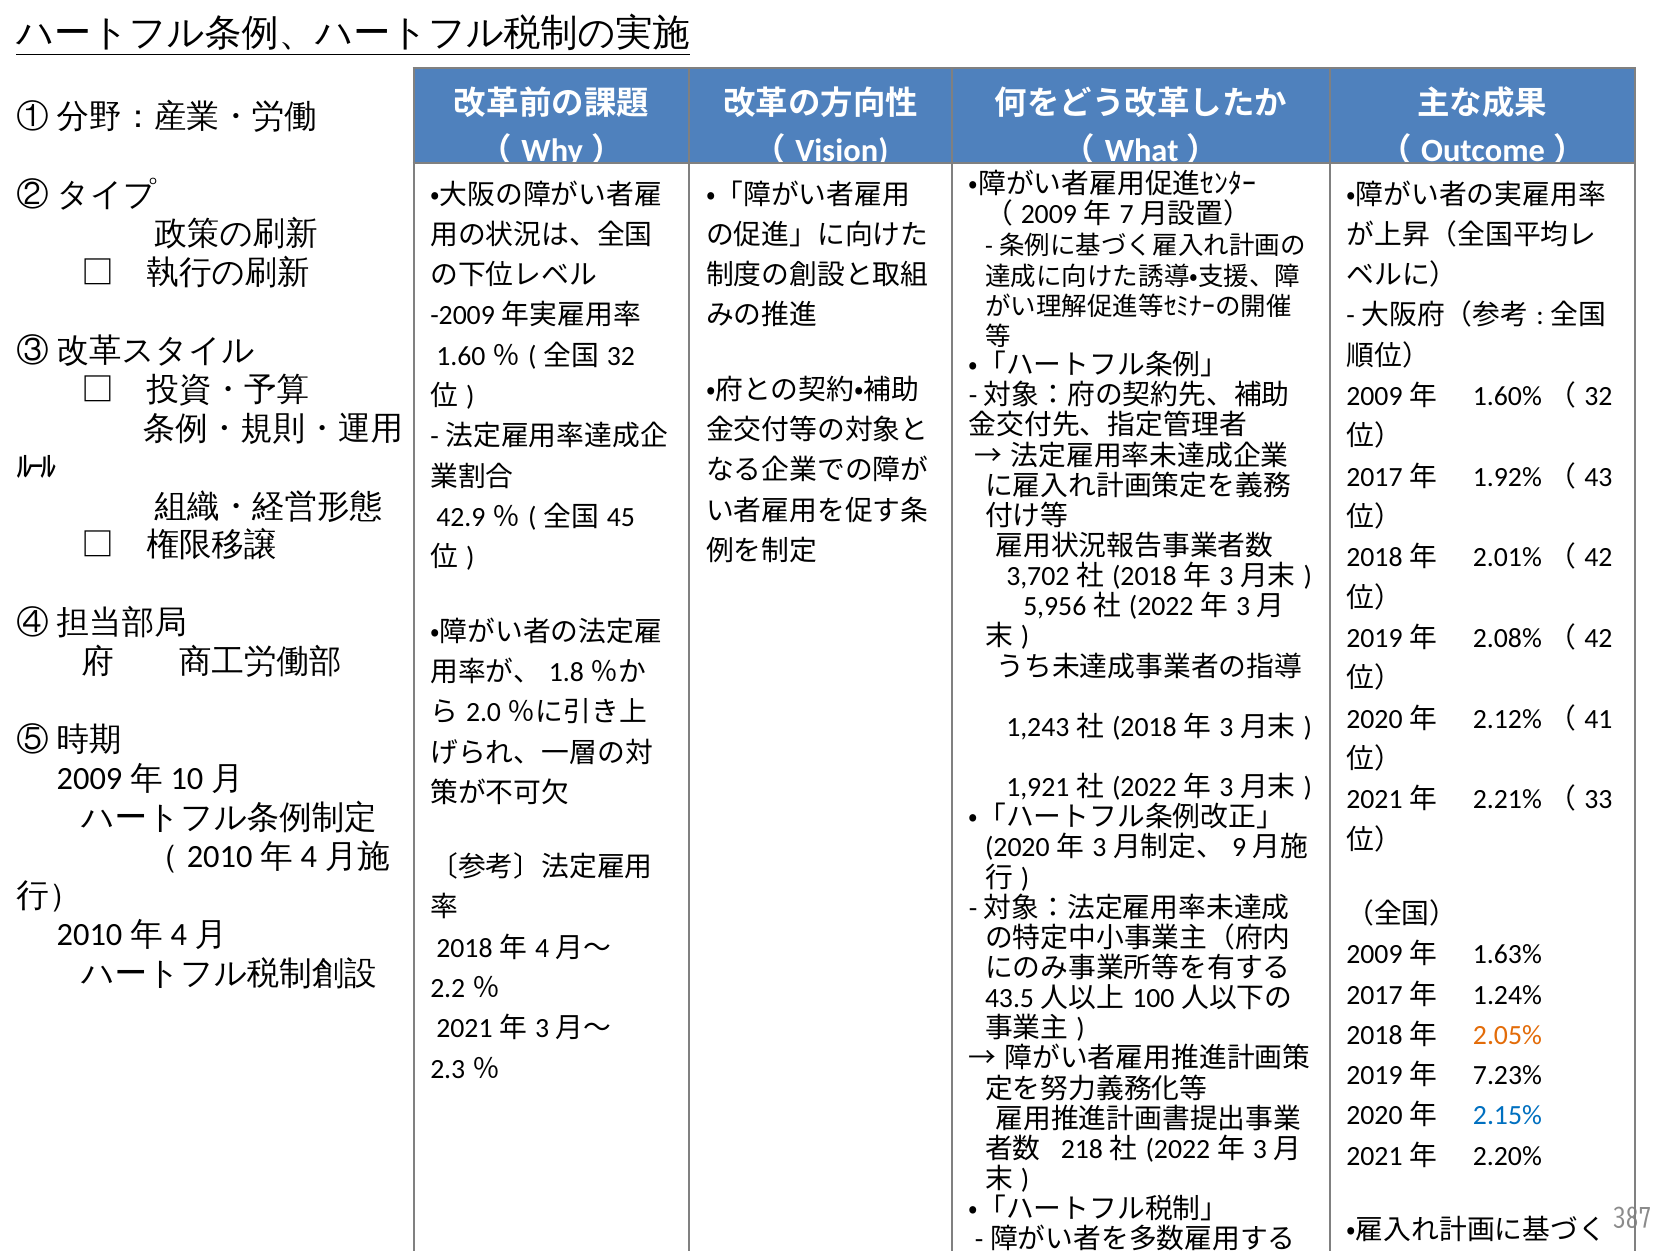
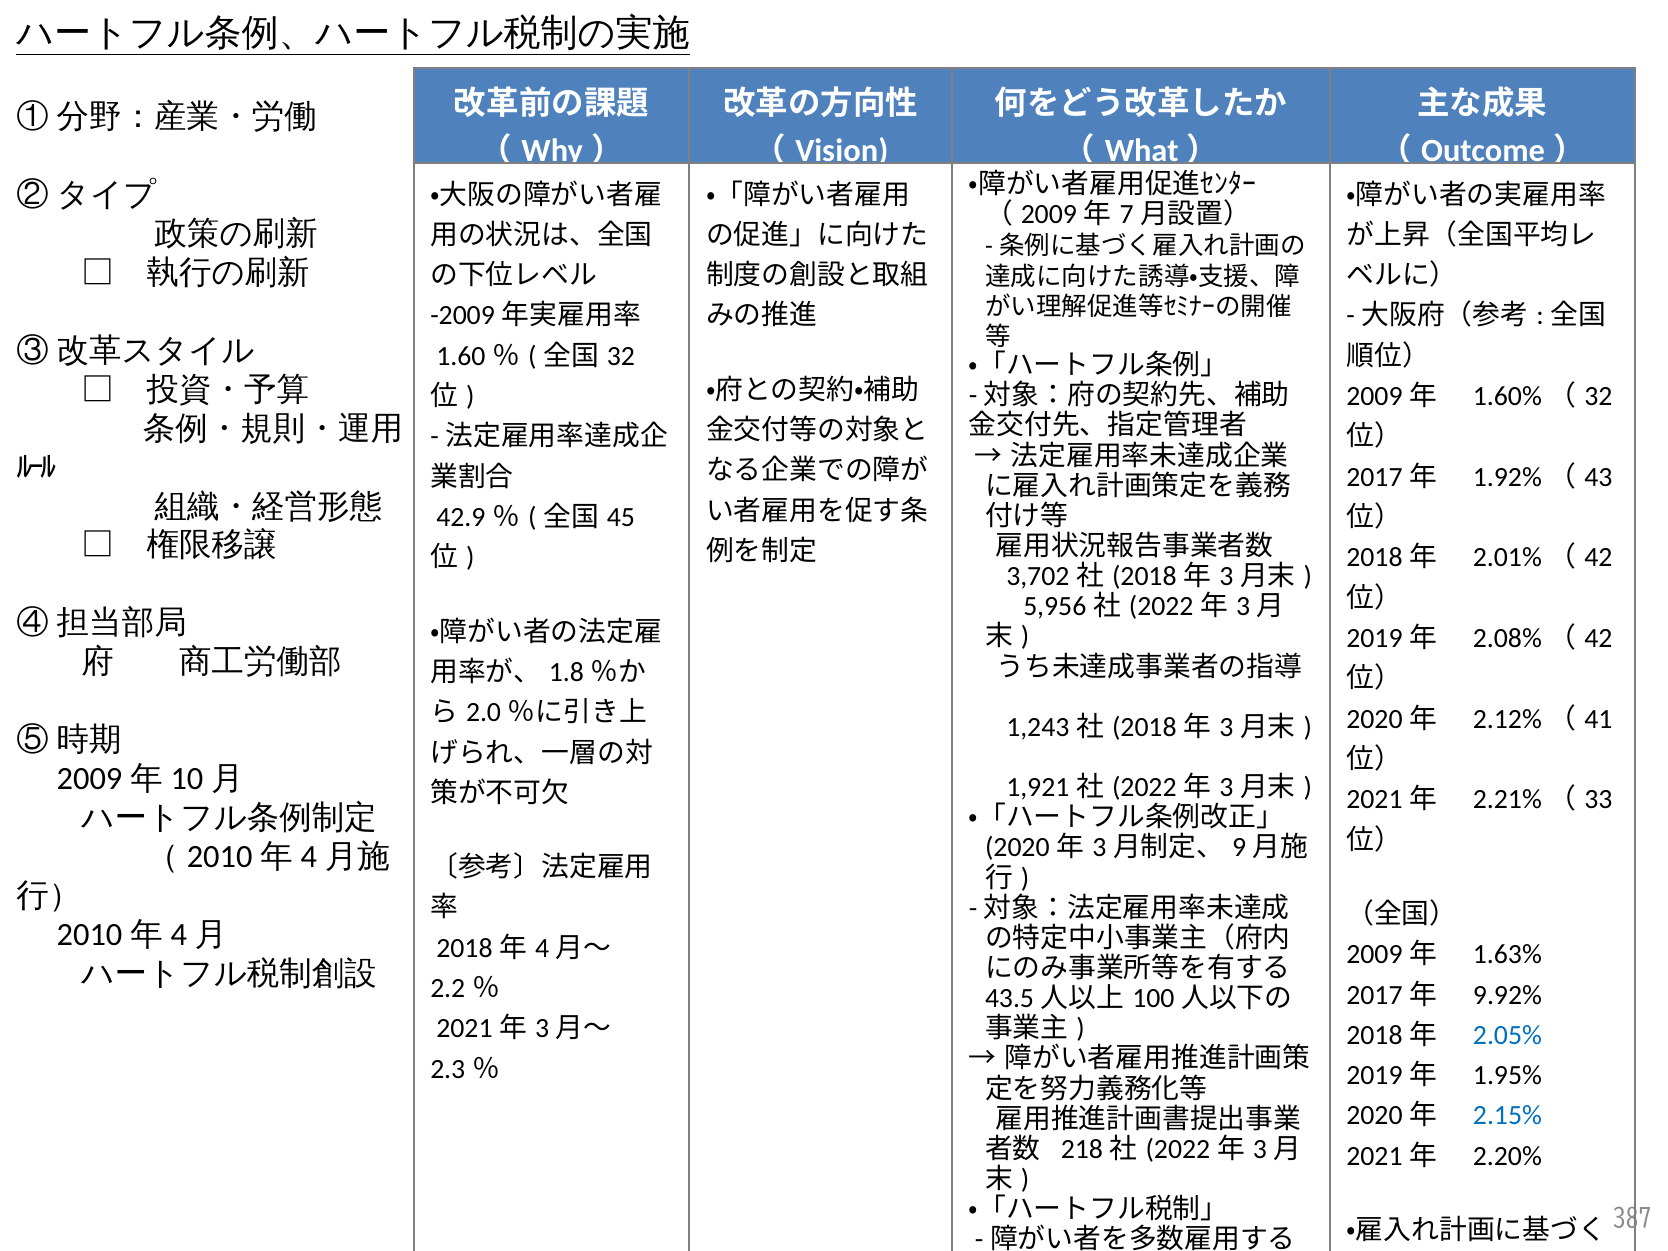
1.24%: 1.24% -> 9.92%
2.05% colour: orange -> blue
7.23%: 7.23% -> 1.95%
